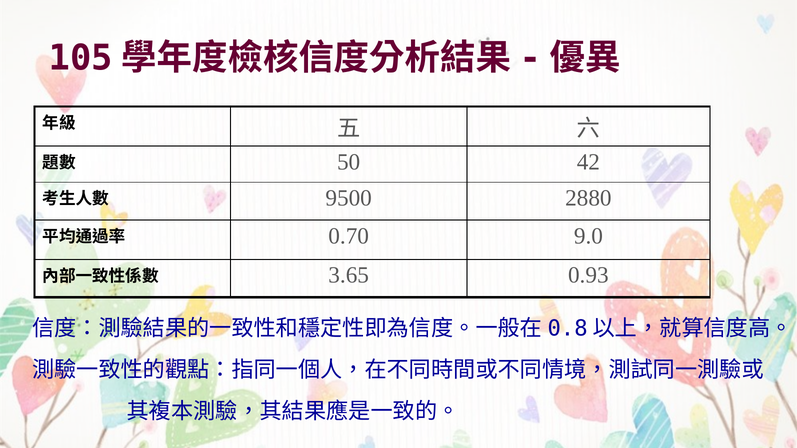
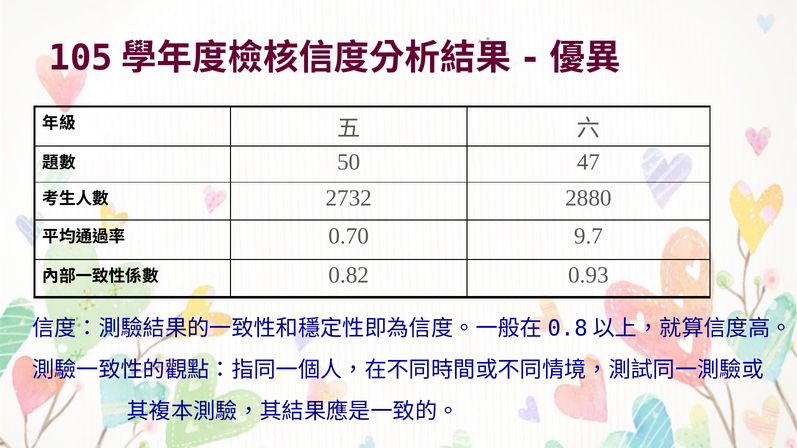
42: 42 -> 47
9500: 9500 -> 2732
9.0: 9.0 -> 9.7
3.65: 3.65 -> 0.82
